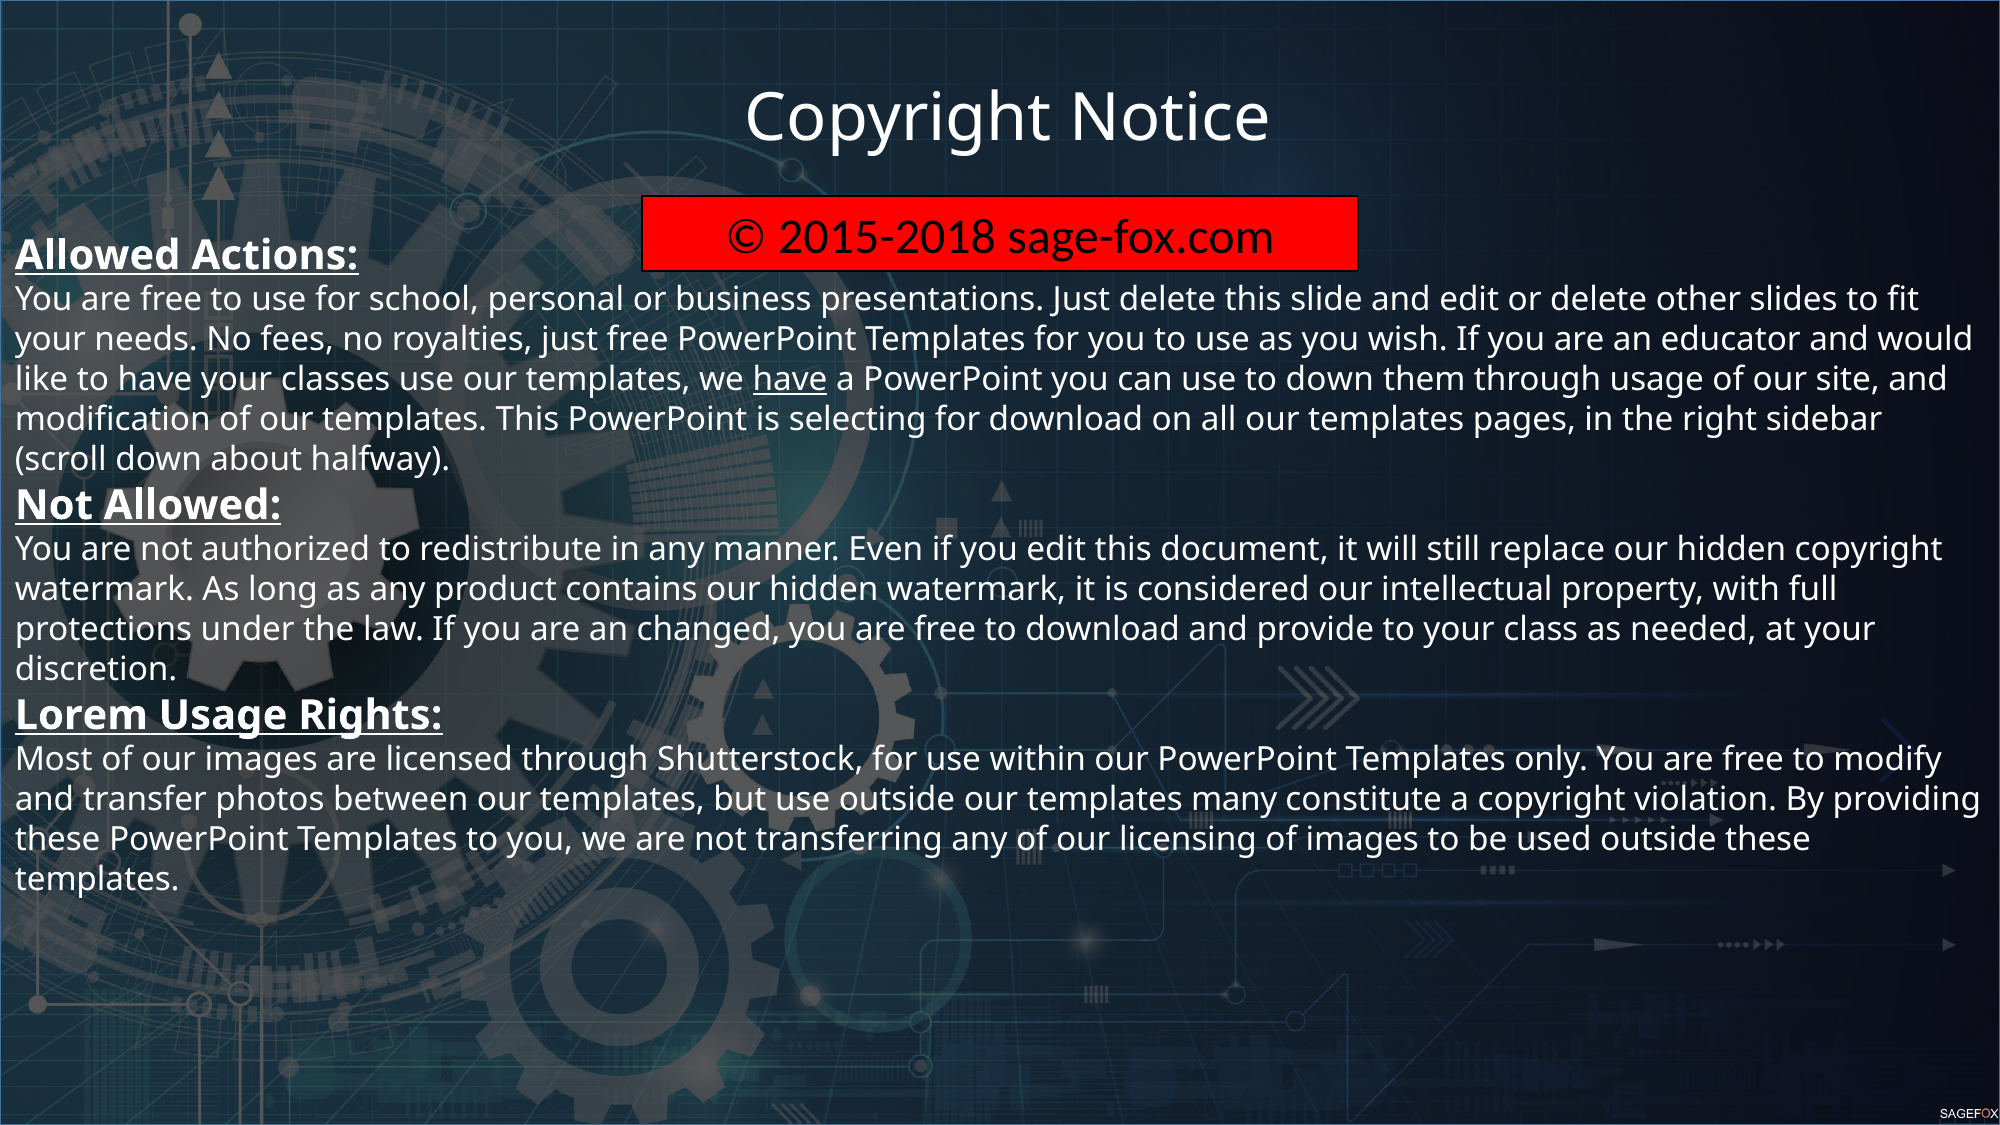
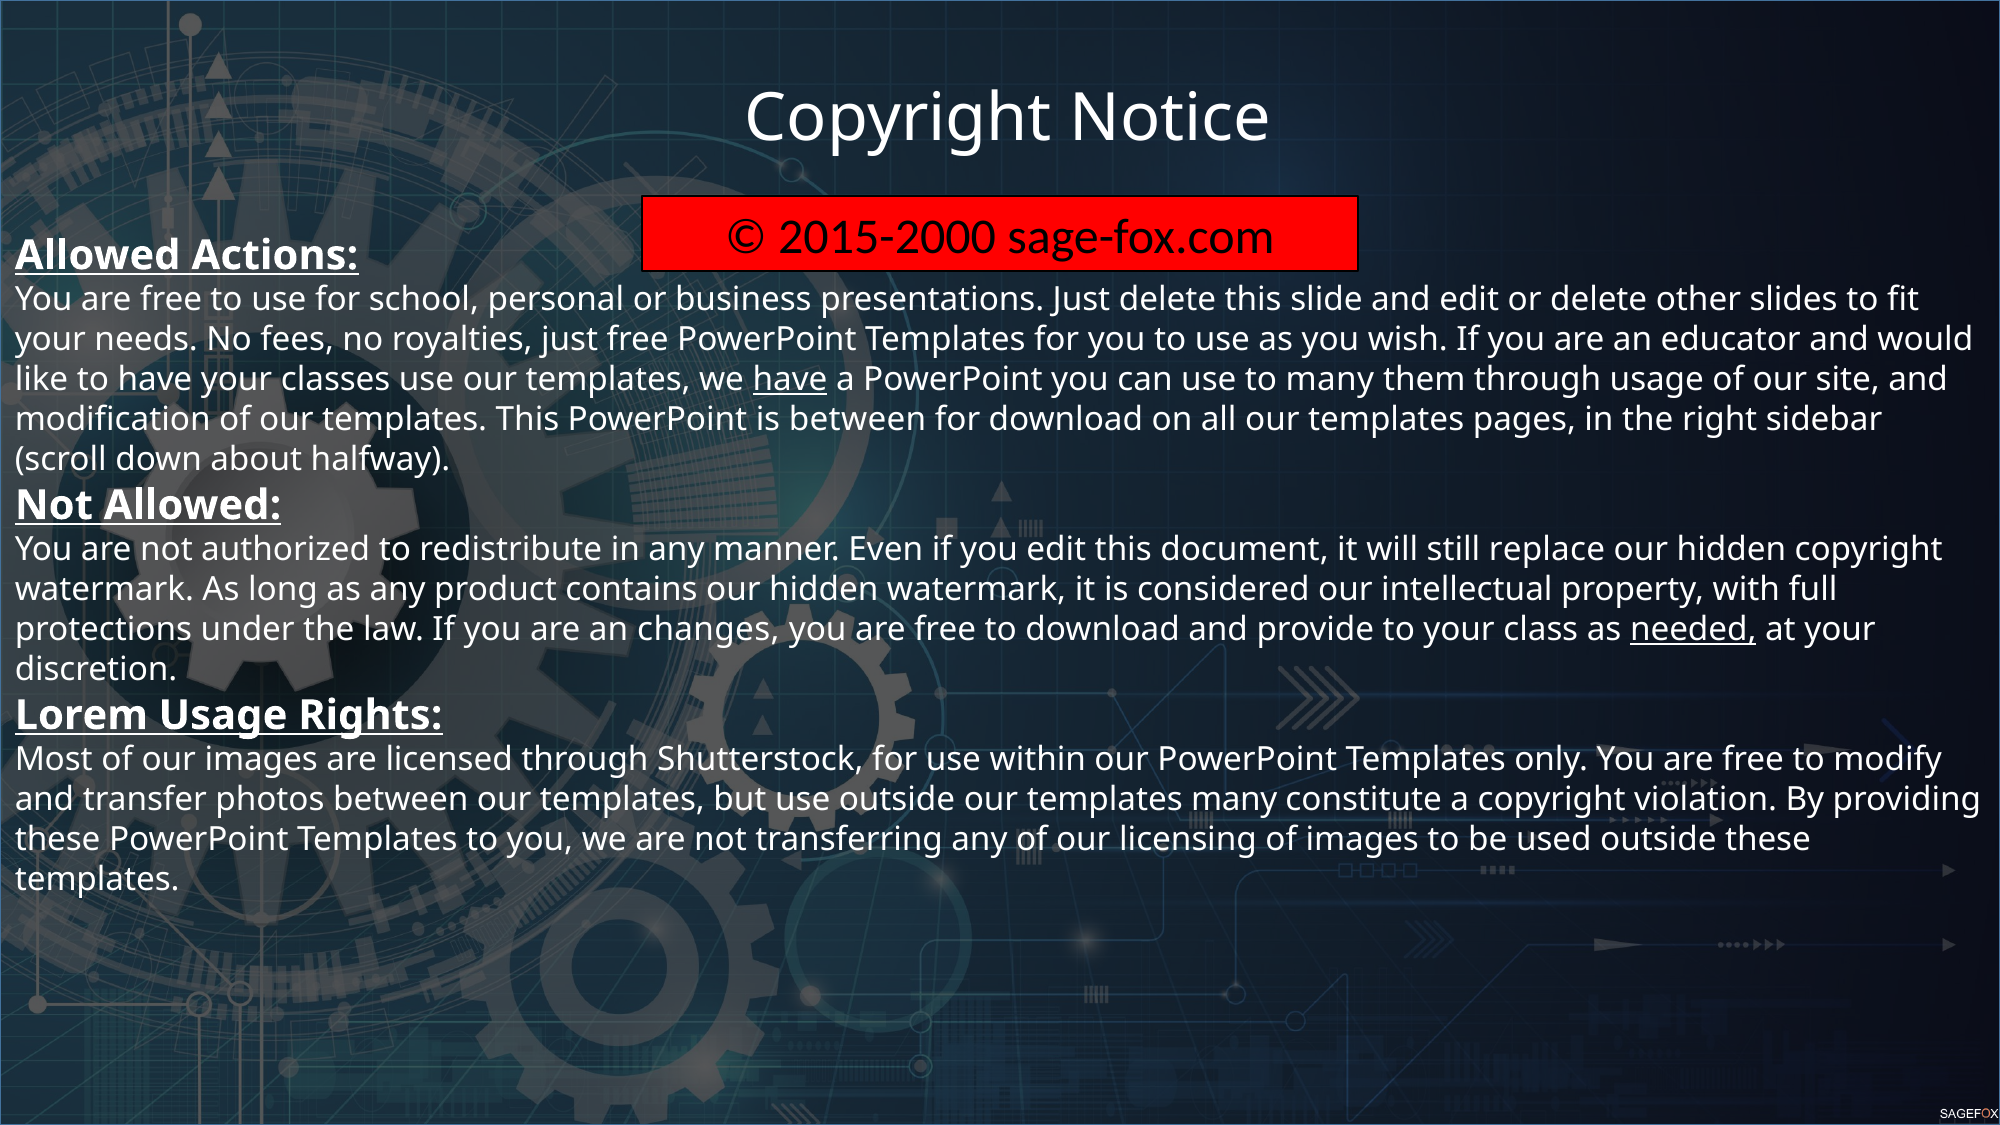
2015-2018: 2015-2018 -> 2015-2000
to down: down -> many
is selecting: selecting -> between
changed: changed -> changes
needed underline: none -> present
